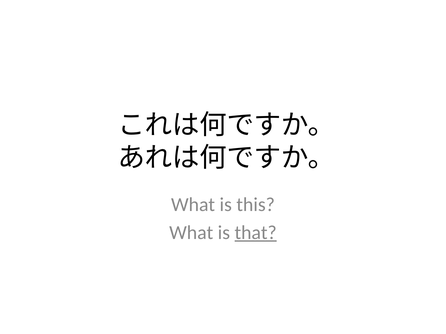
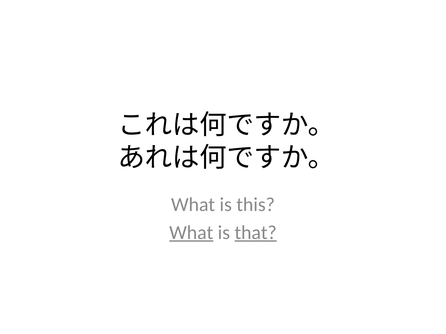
What at (191, 233) underline: none -> present
